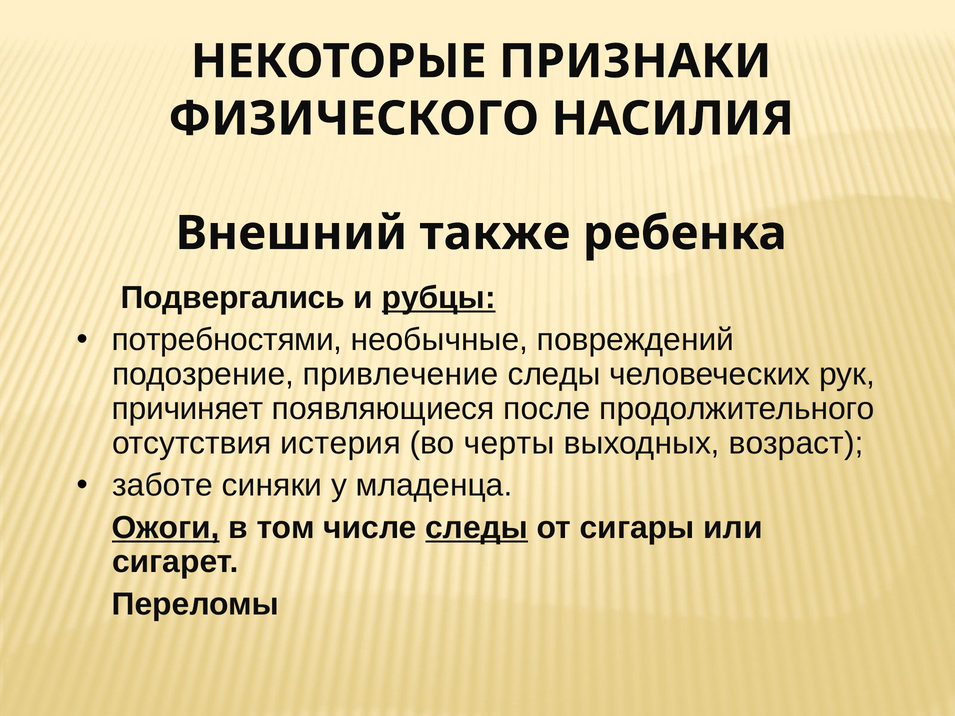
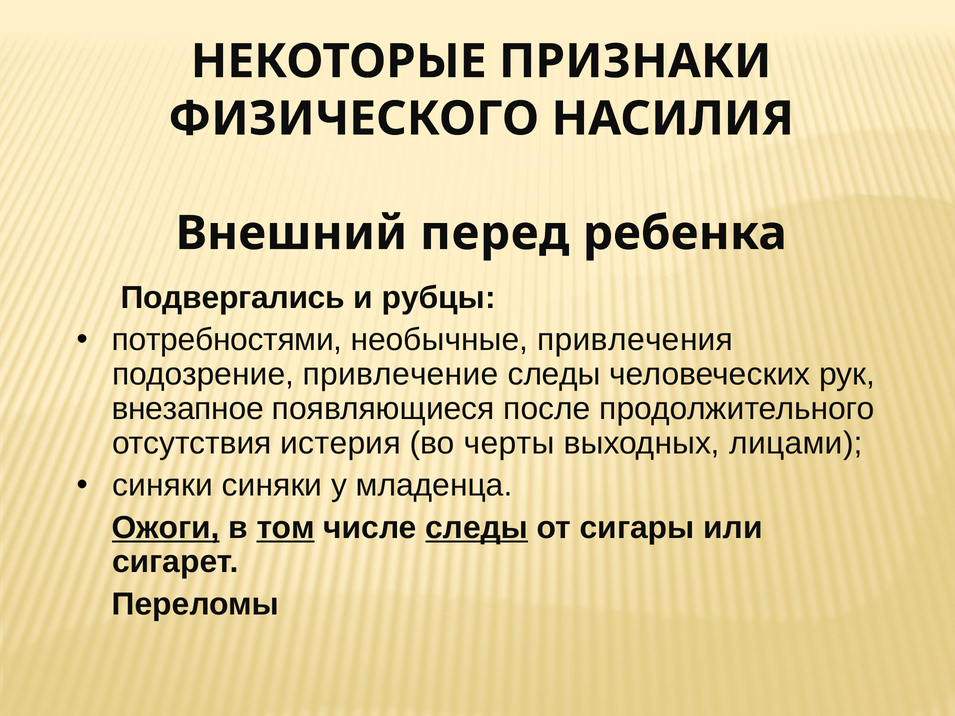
также: также -> перед
рубцы underline: present -> none
повреждений: повреждений -> привлечения
причиняет: причиняет -> внезапное
возраст: возраст -> лицами
заботе at (163, 485): заботе -> синяки
том underline: none -> present
